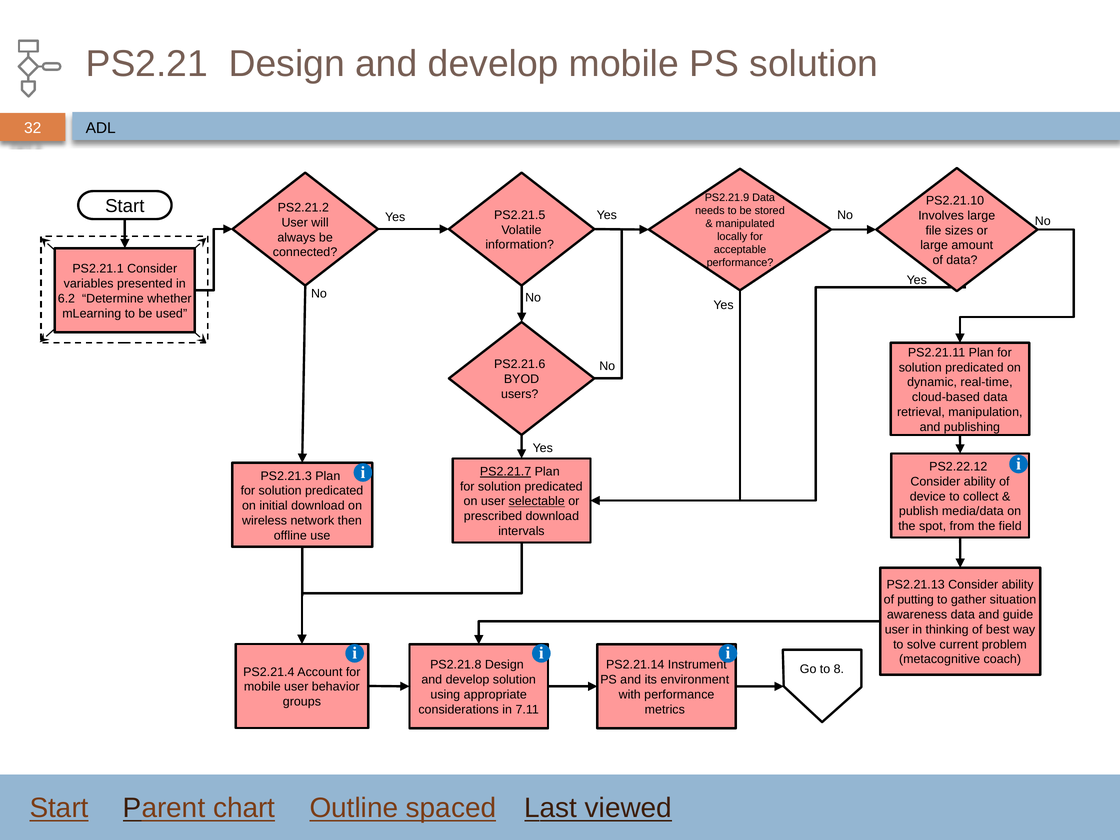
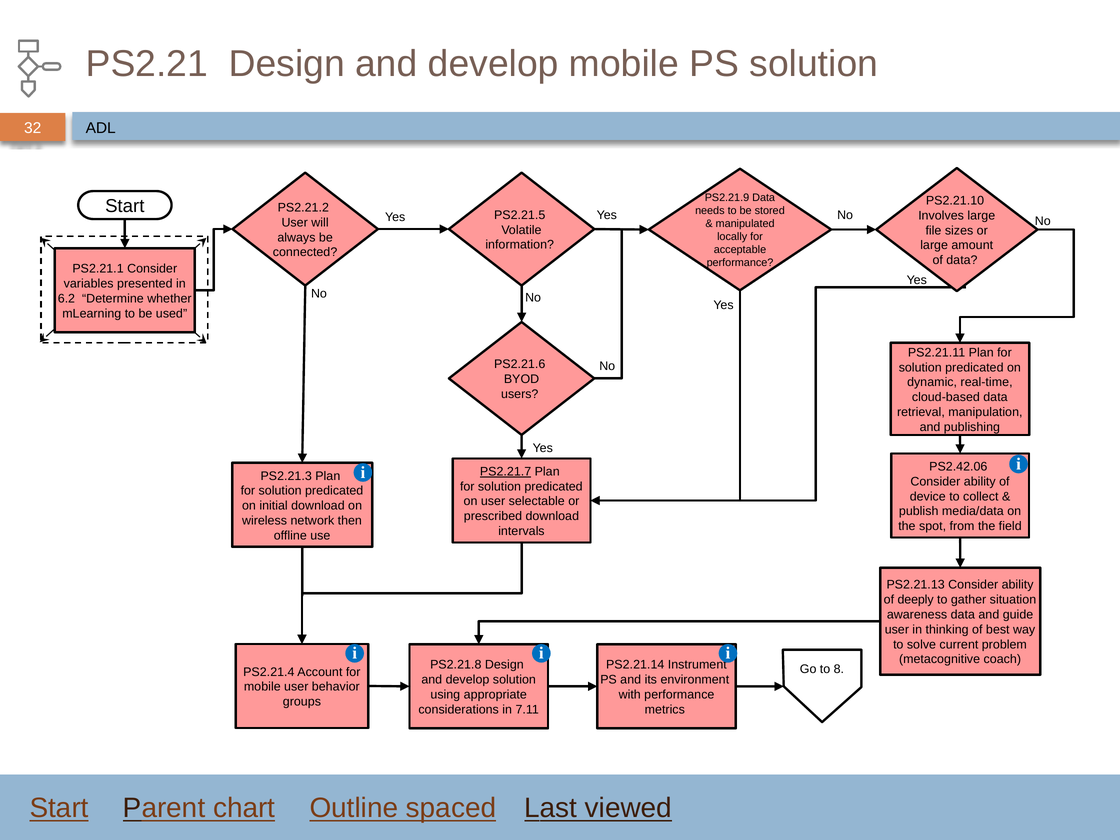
PS2.22.12: PS2.22.12 -> PS2.42.06
selectable underline: present -> none
putting: putting -> deeply
